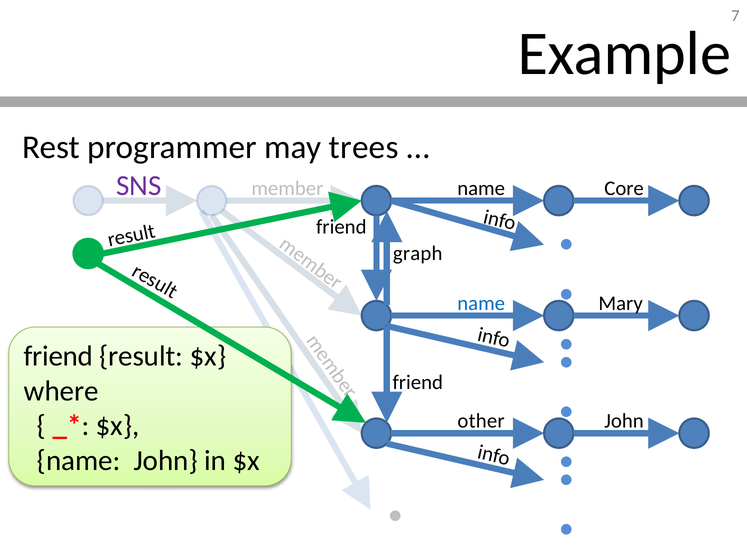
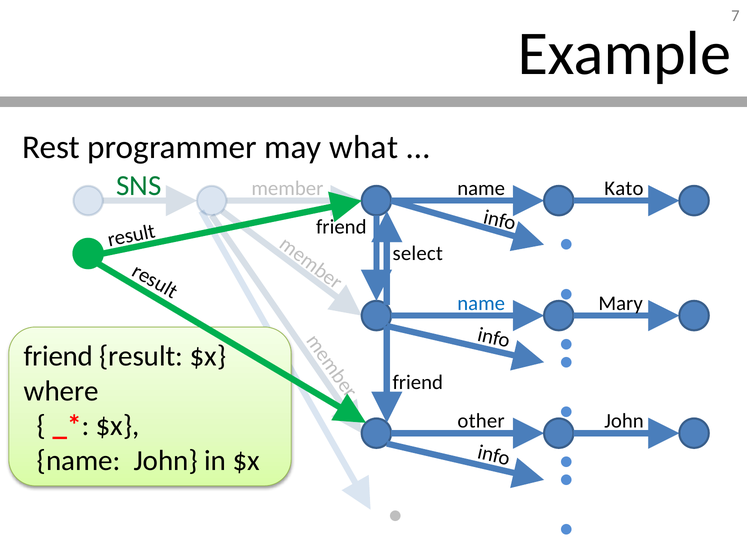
trees: trees -> what
SNS colour: purple -> green
Core: Core -> Kato
graph: graph -> select
